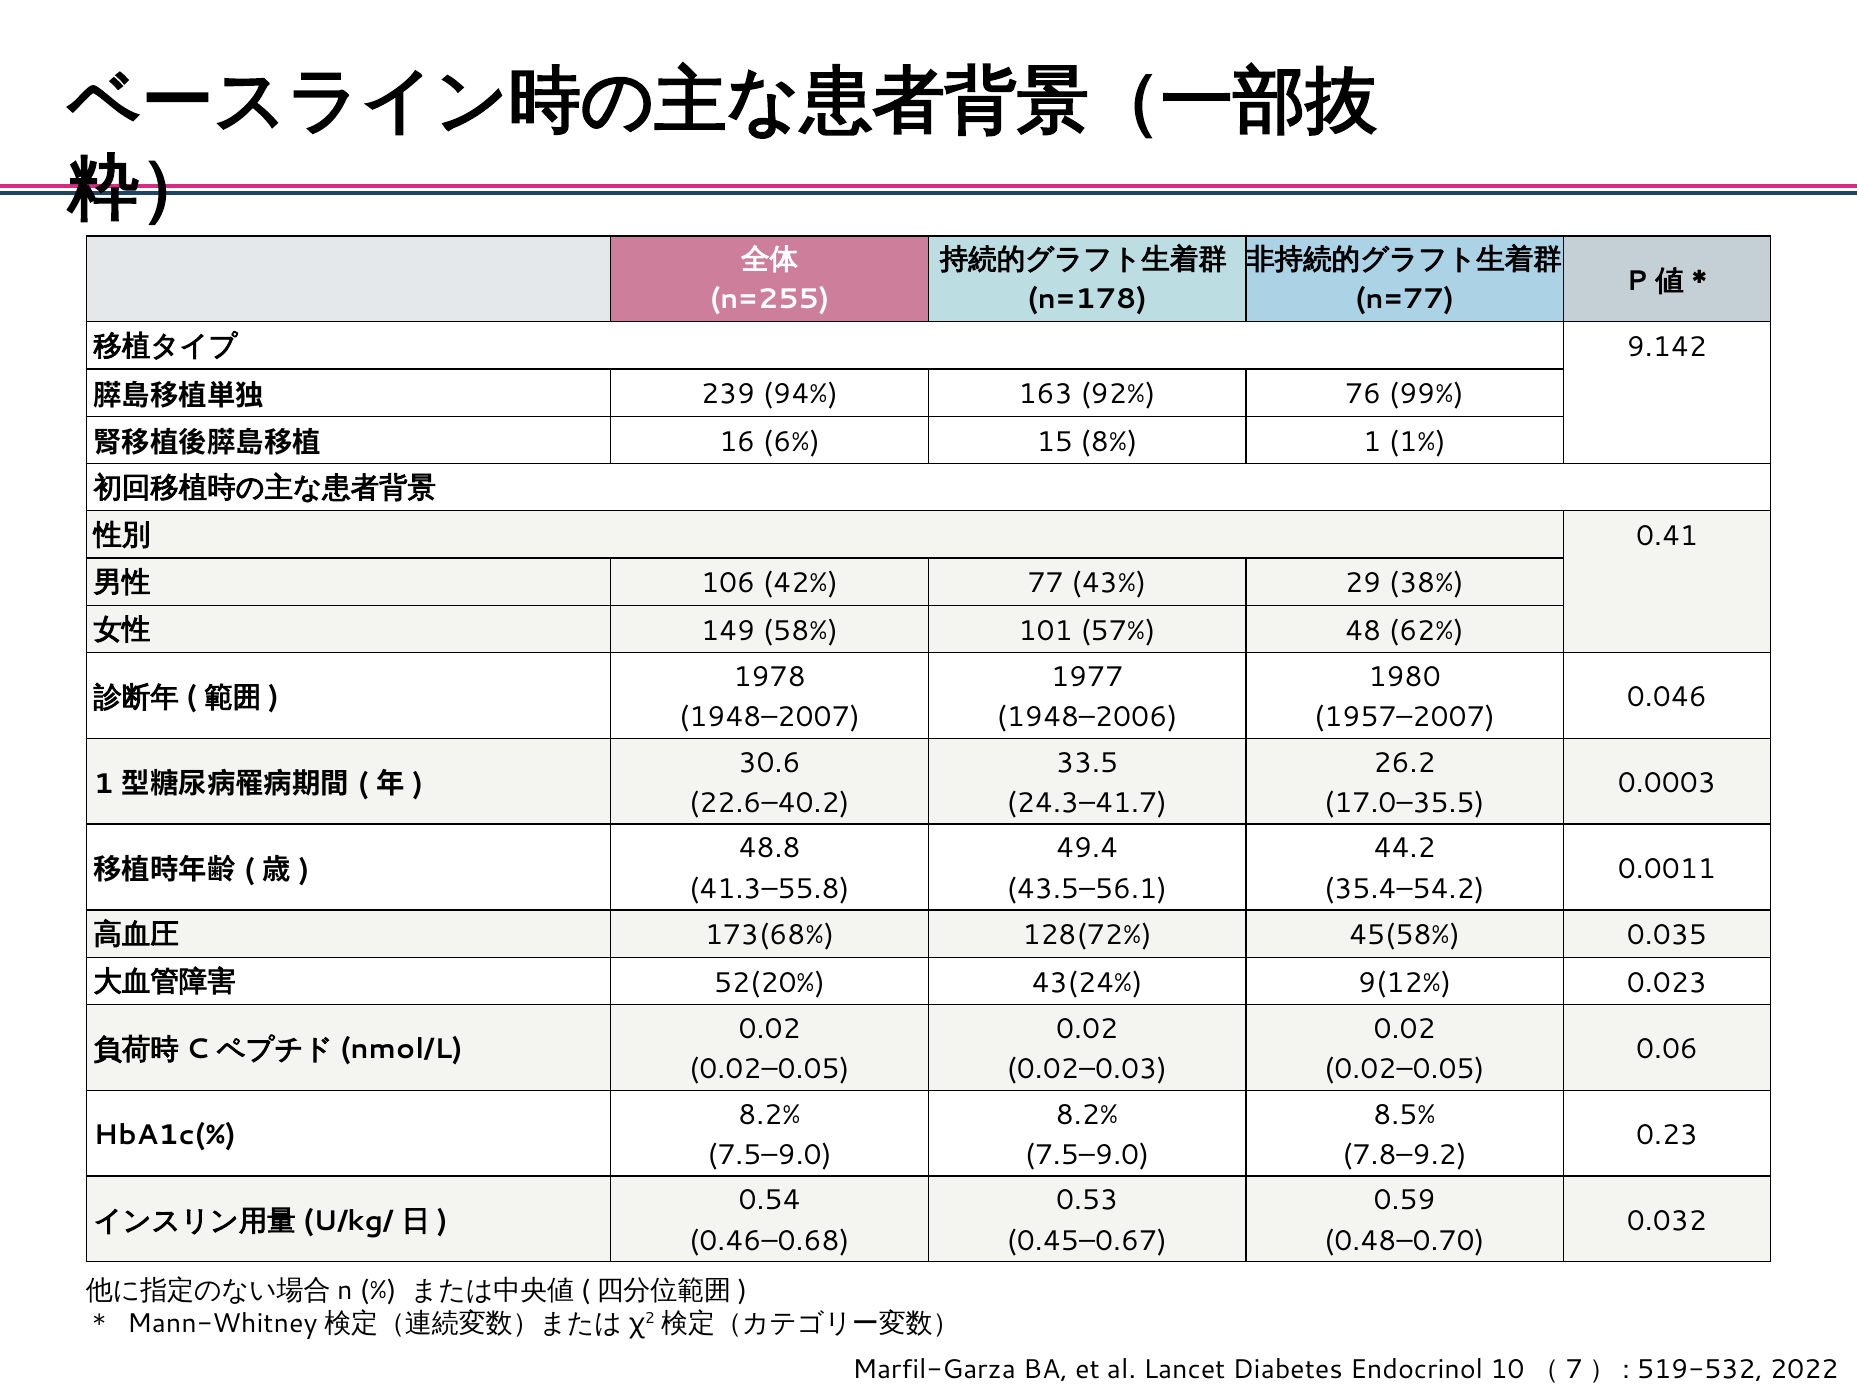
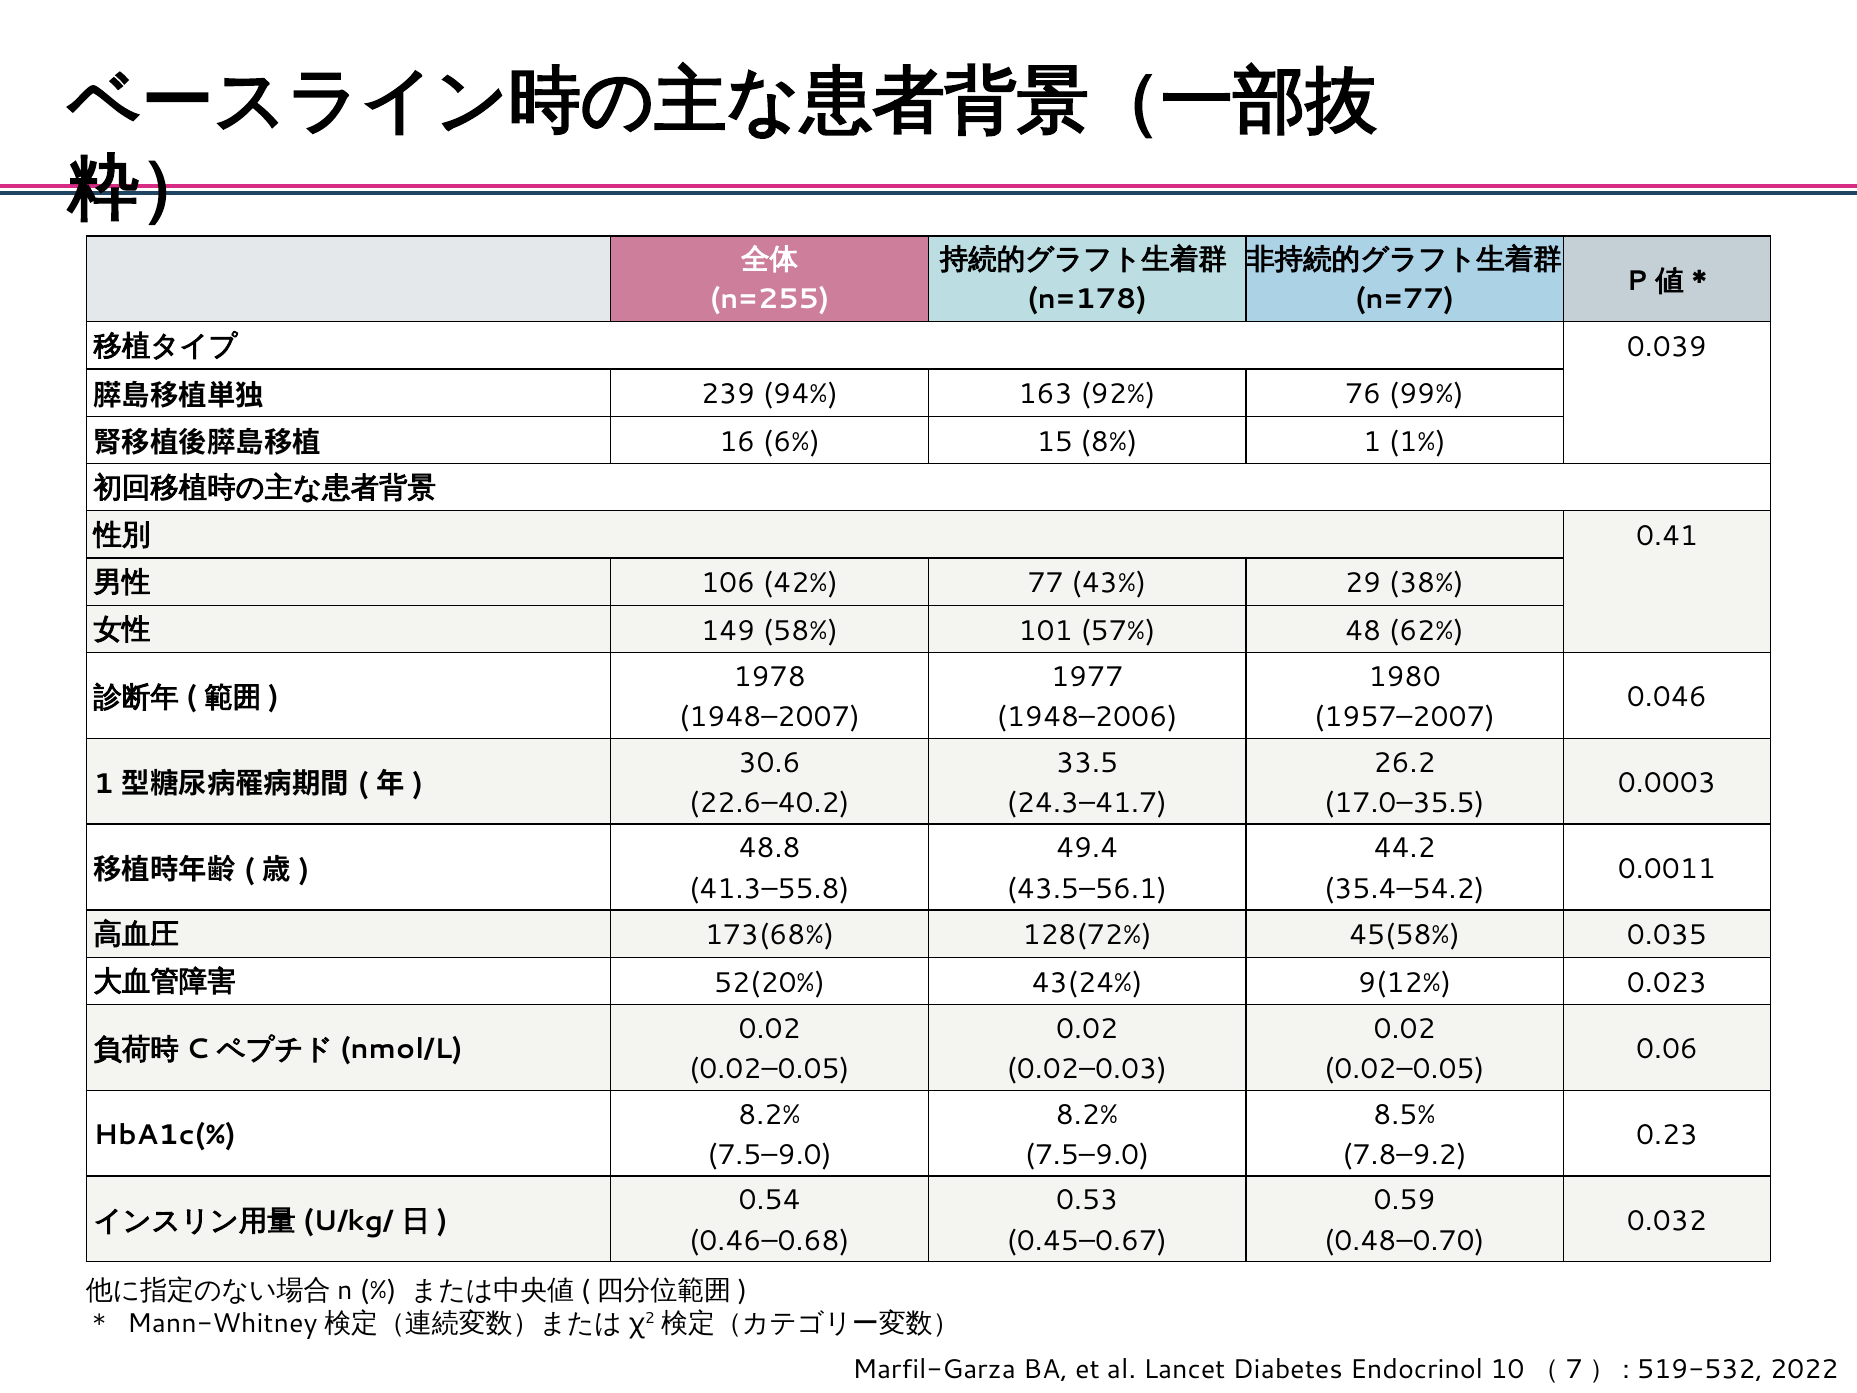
9.142: 9.142 -> 0.039
